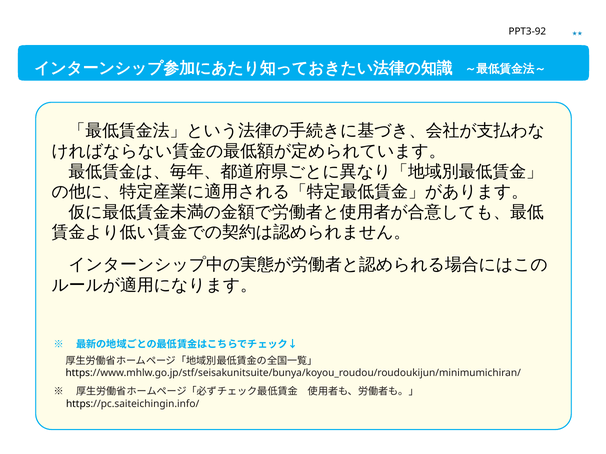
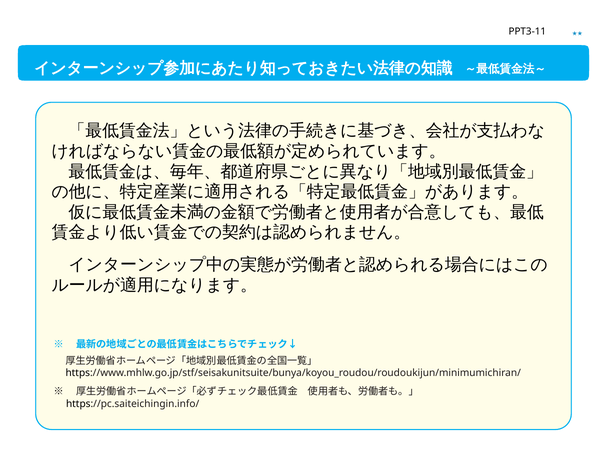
PPT3-92: PPT3-92 -> PPT3-11
